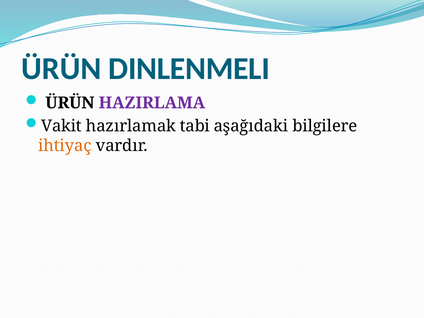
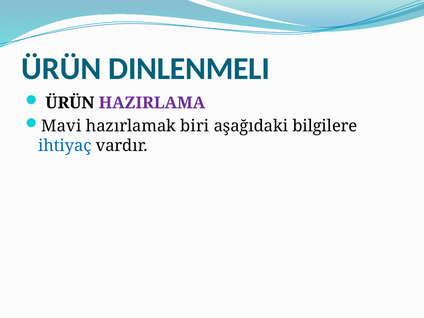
Vakit: Vakit -> Mavi
tabi: tabi -> biri
ihtiyaç colour: orange -> blue
